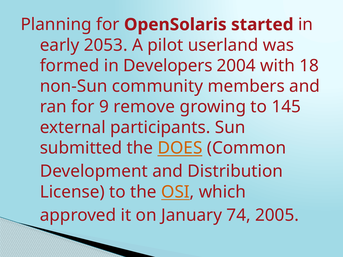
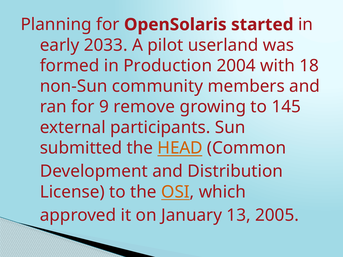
2053: 2053 -> 2033
Developers: Developers -> Production
DOES: DOES -> HEAD
74: 74 -> 13
